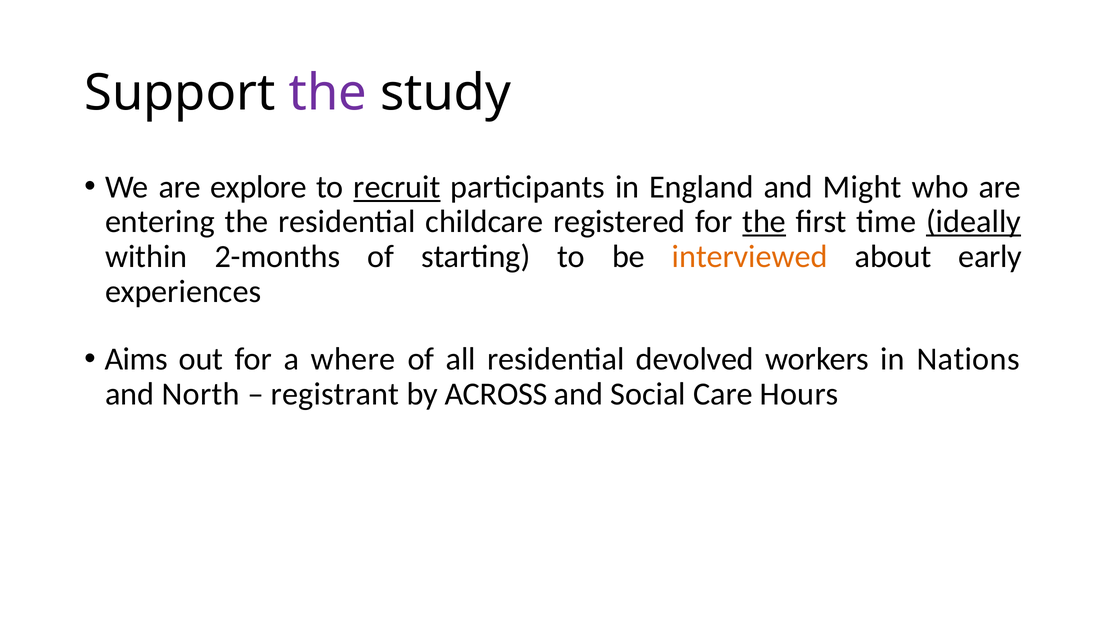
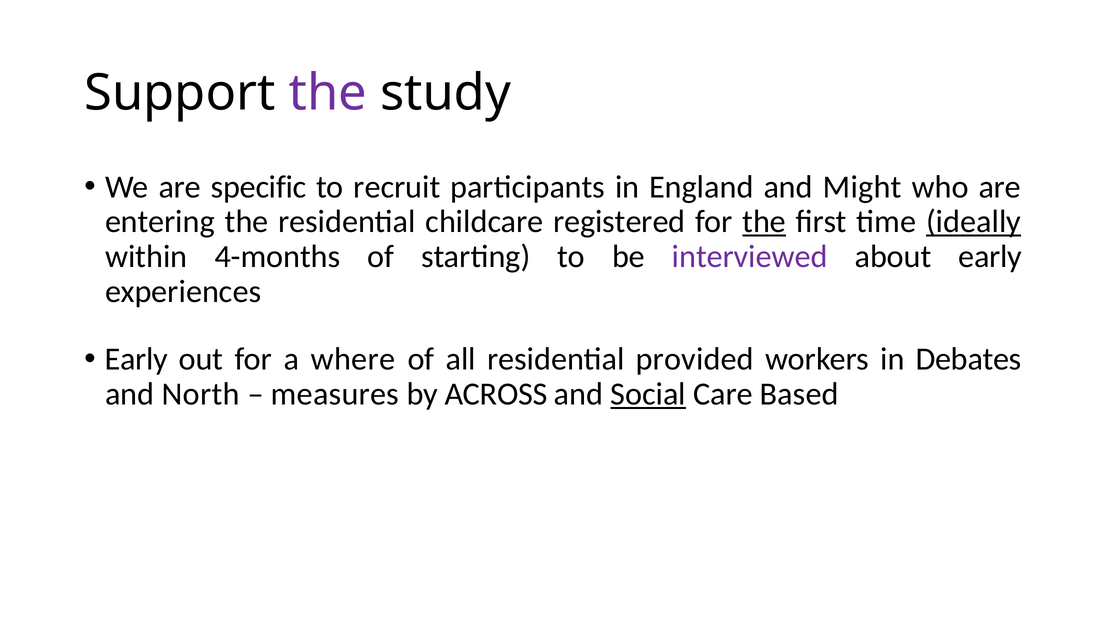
explore: explore -> specific
recruit underline: present -> none
2-months: 2-months -> 4-months
interviewed colour: orange -> purple
Aims at (136, 359): Aims -> Early
devolved: devolved -> provided
Nations: Nations -> Debates
registrant: registrant -> measures
Social underline: none -> present
Hours: Hours -> Based
